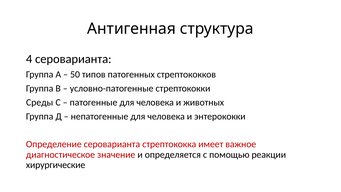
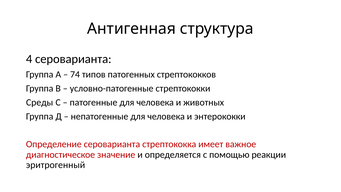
50: 50 -> 74
хирургические: хирургические -> эритрогенный
